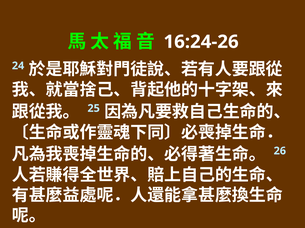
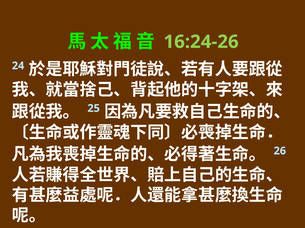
16:24-26 colour: white -> light green
